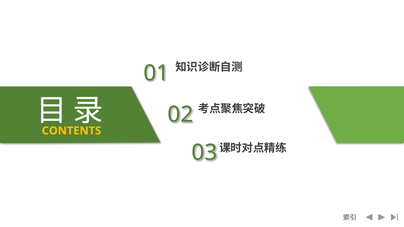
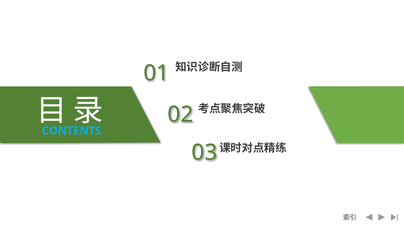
CONTENTS colour: yellow -> light blue
